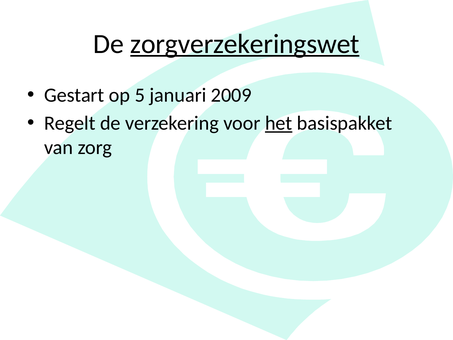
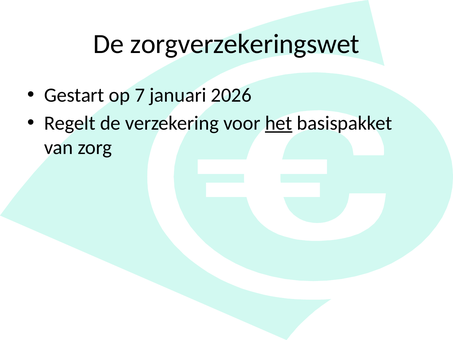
zorgverzekeringswet underline: present -> none
5: 5 -> 7
2009: 2009 -> 2026
